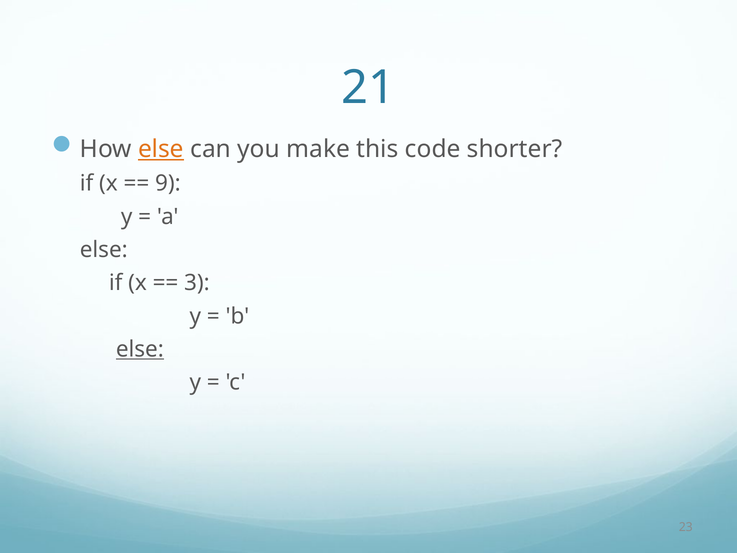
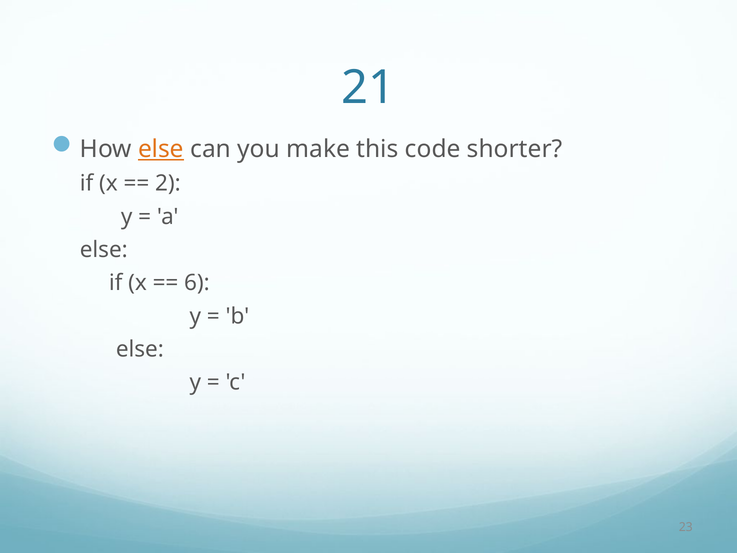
9: 9 -> 2
3: 3 -> 6
else at (140, 349) underline: present -> none
